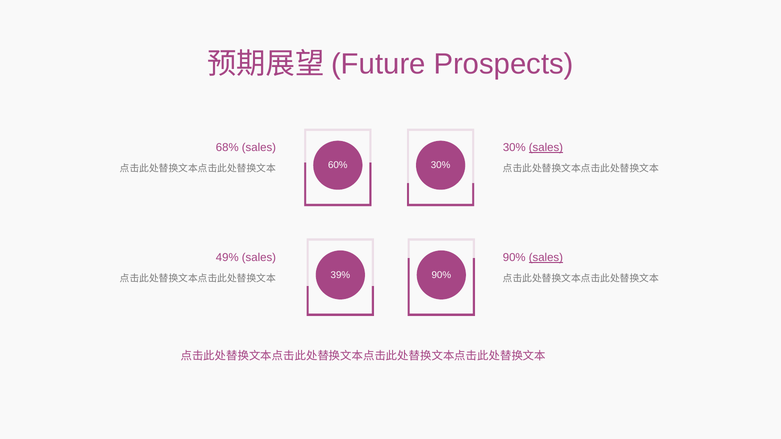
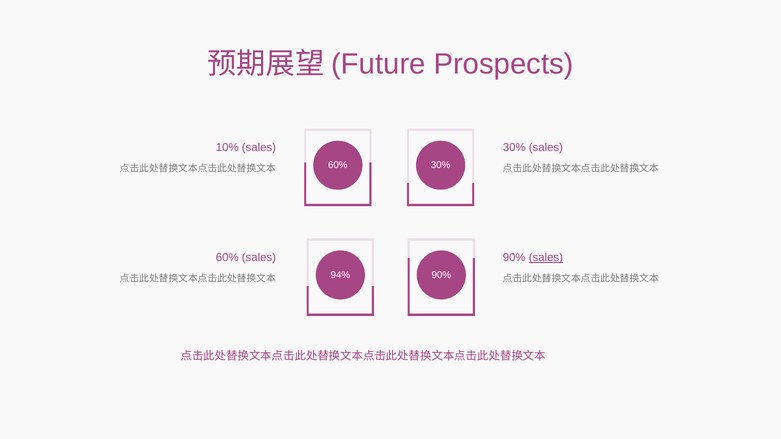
68%: 68% -> 10%
sales at (546, 148) underline: present -> none
49% at (227, 258): 49% -> 60%
39%: 39% -> 94%
